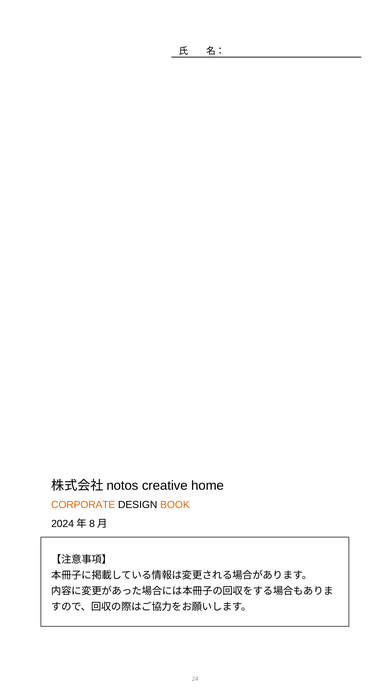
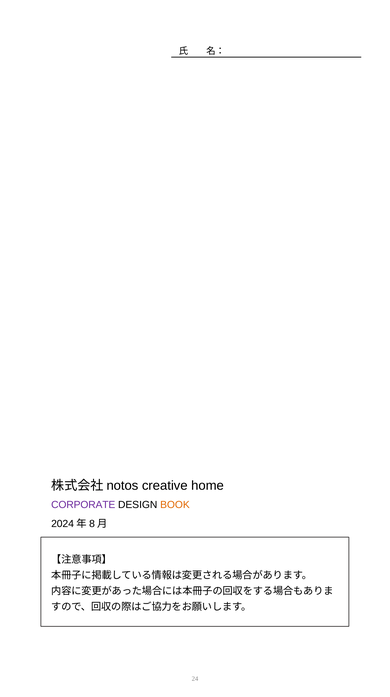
CORPORATE colour: orange -> purple
